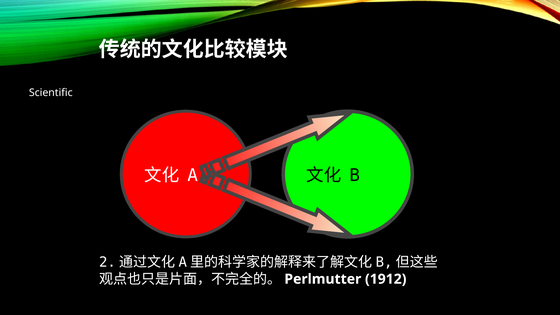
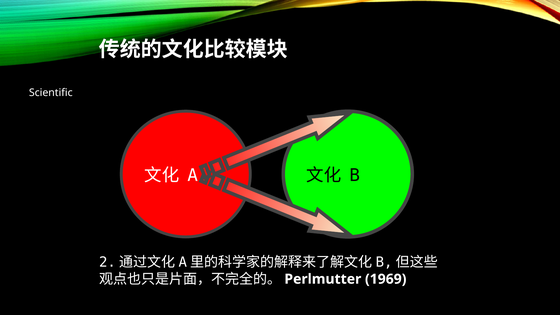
1912: 1912 -> 1969
